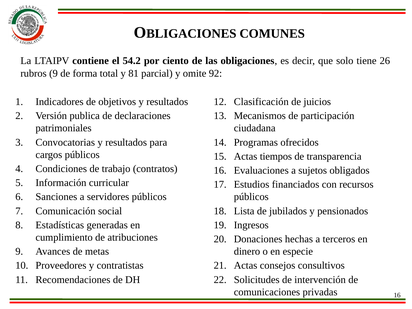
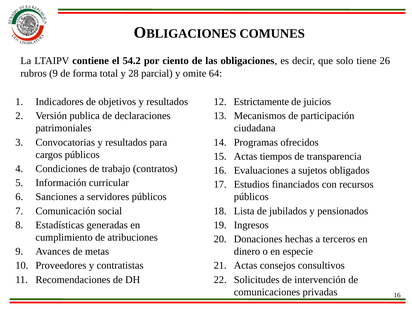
81: 81 -> 28
92: 92 -> 64
Clasificación: Clasificación -> Estrictamente
